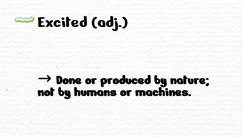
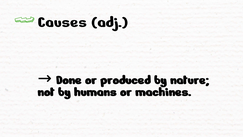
Excited: Excited -> Causes
